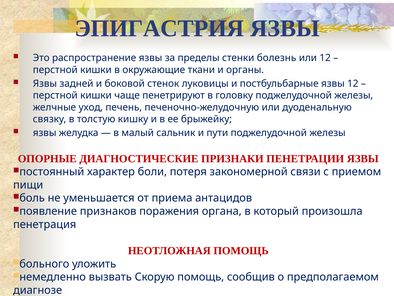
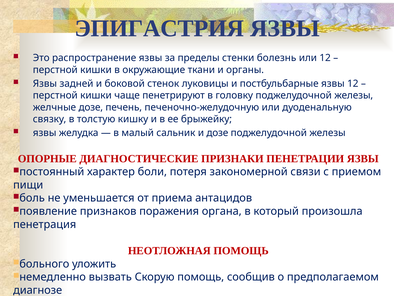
желчные уход: уход -> дозе
и пути: пути -> дозе
